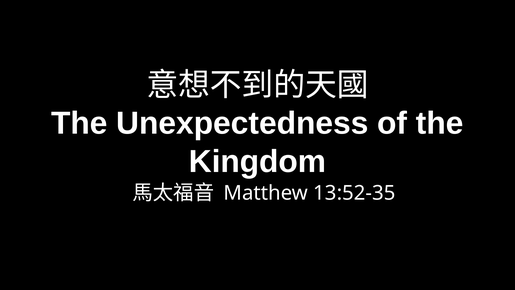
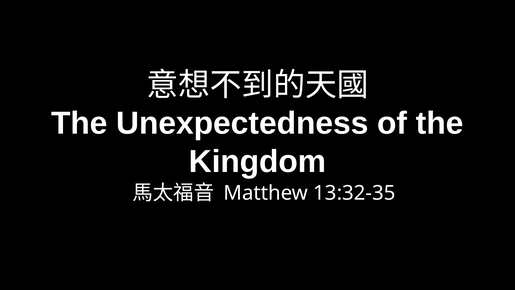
13:52-35: 13:52-35 -> 13:32-35
